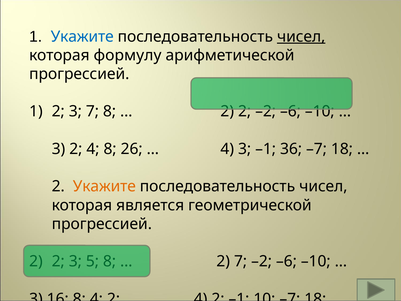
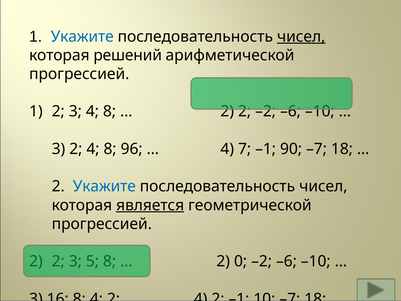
формулу: формулу -> решений
3 7: 7 -> 4
26: 26 -> 96
4 3: 3 -> 7
36: 36 -> 90
Укажите at (104, 186) colour: orange -> blue
является underline: none -> present
2 7: 7 -> 0
